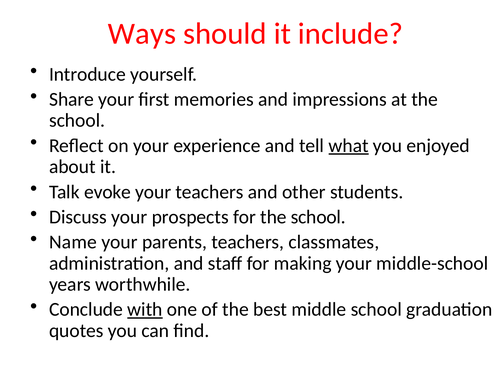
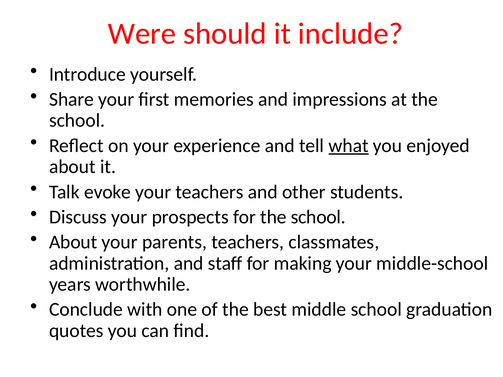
Ways: Ways -> Were
Name at (73, 242): Name -> About
with underline: present -> none
